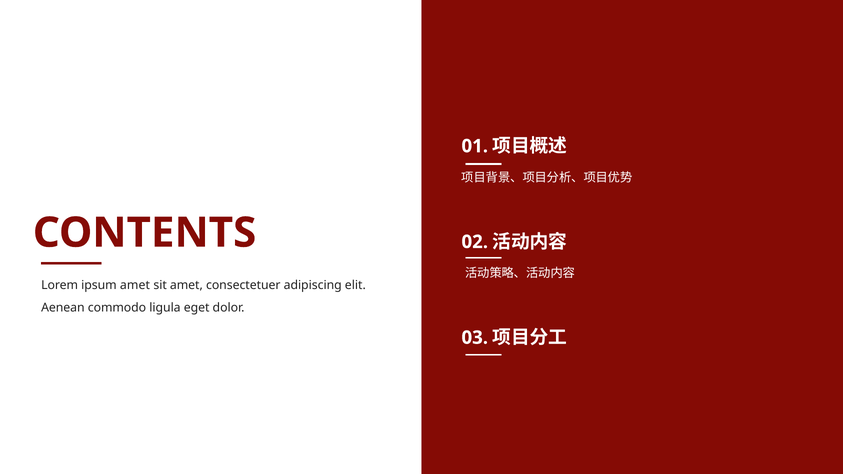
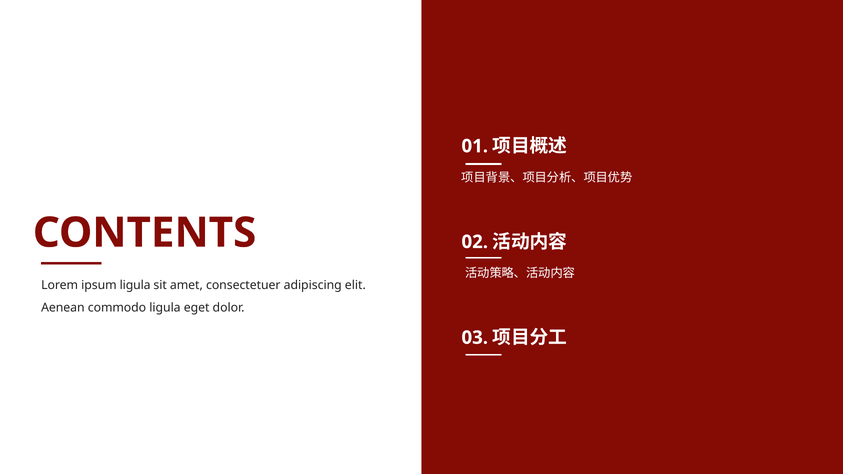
ipsum amet: amet -> ligula
